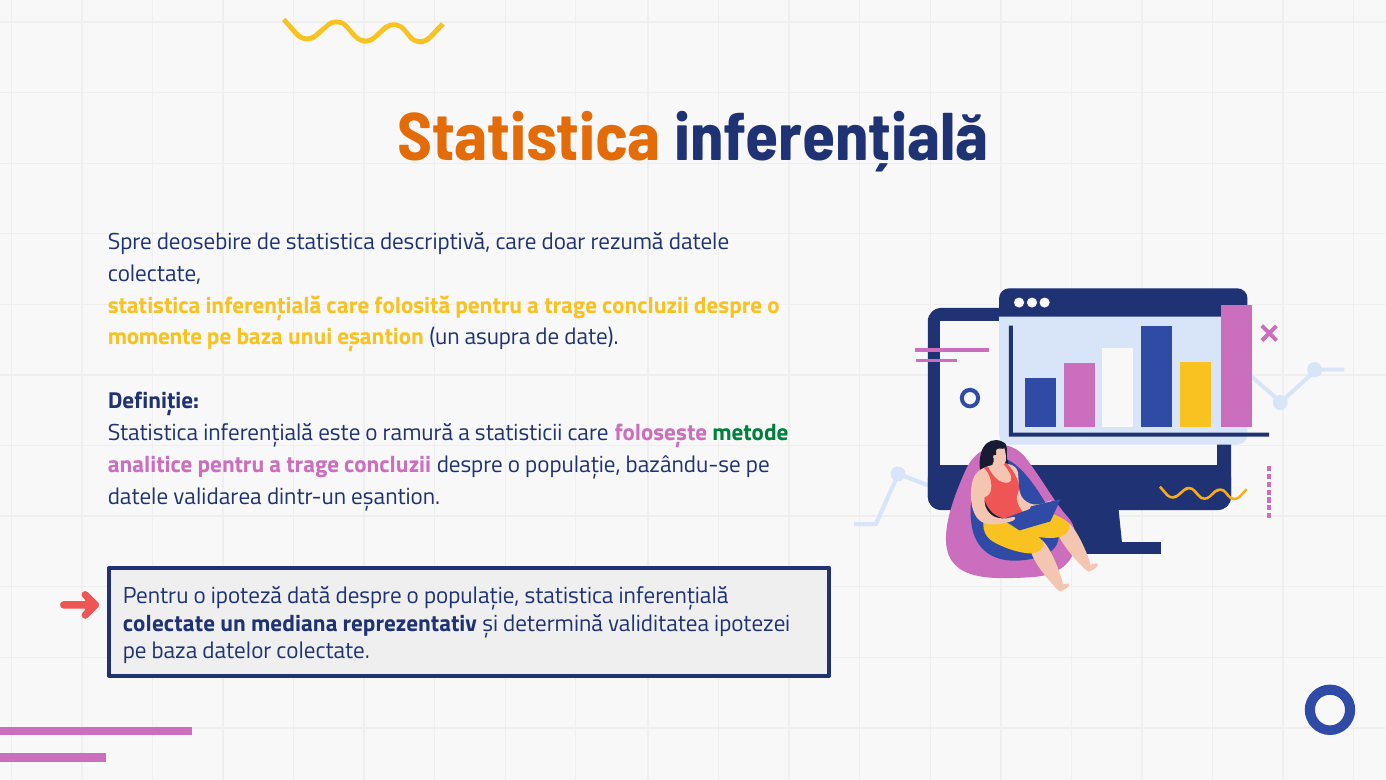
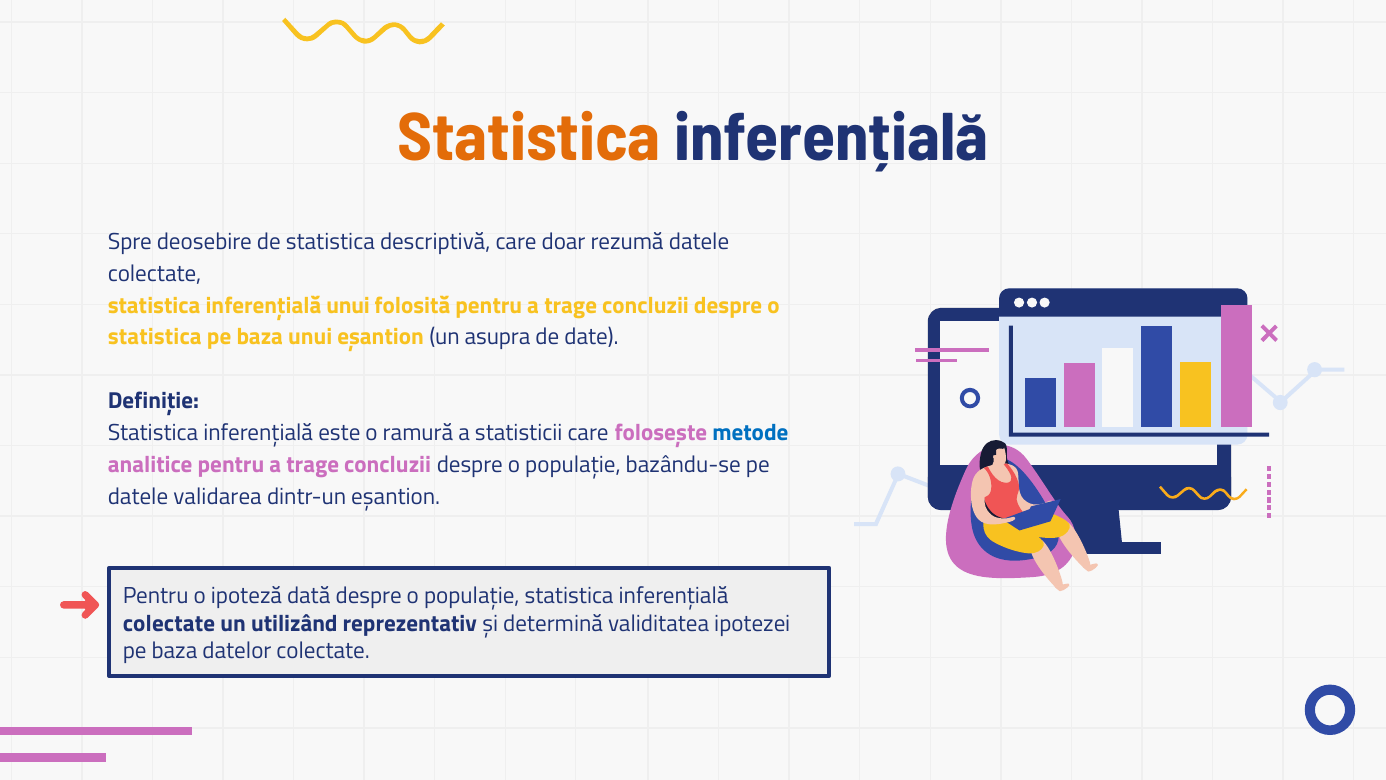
inferențială care: care -> unui
momente at (155, 337): momente -> statistica
metode colour: green -> blue
mediana: mediana -> utilizând
